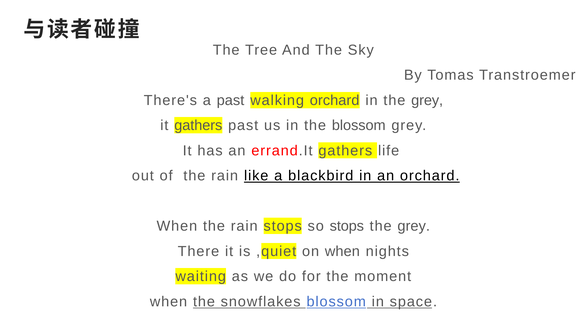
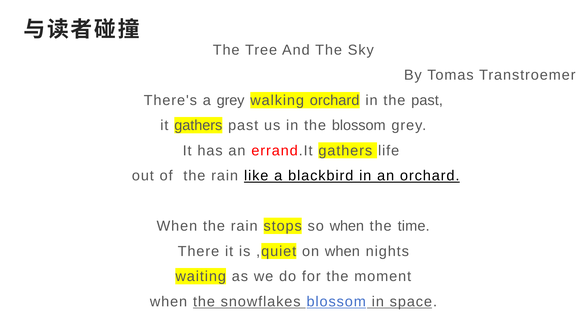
a past: past -> grey
in the grey: grey -> past
so stops: stops -> when
grey at (414, 226): grey -> time
